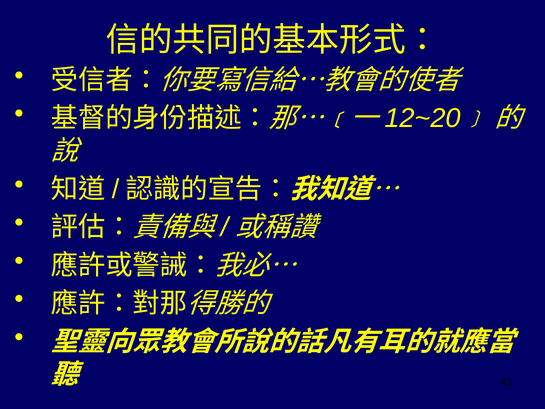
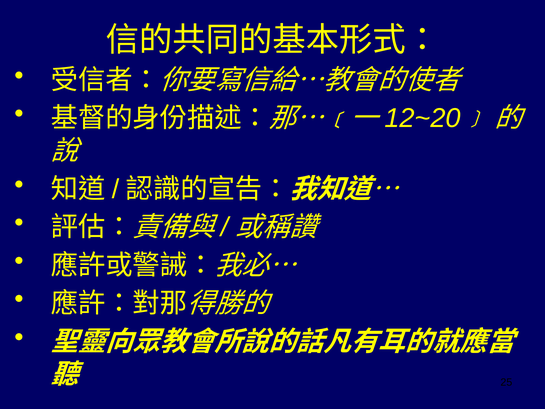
45: 45 -> 25
